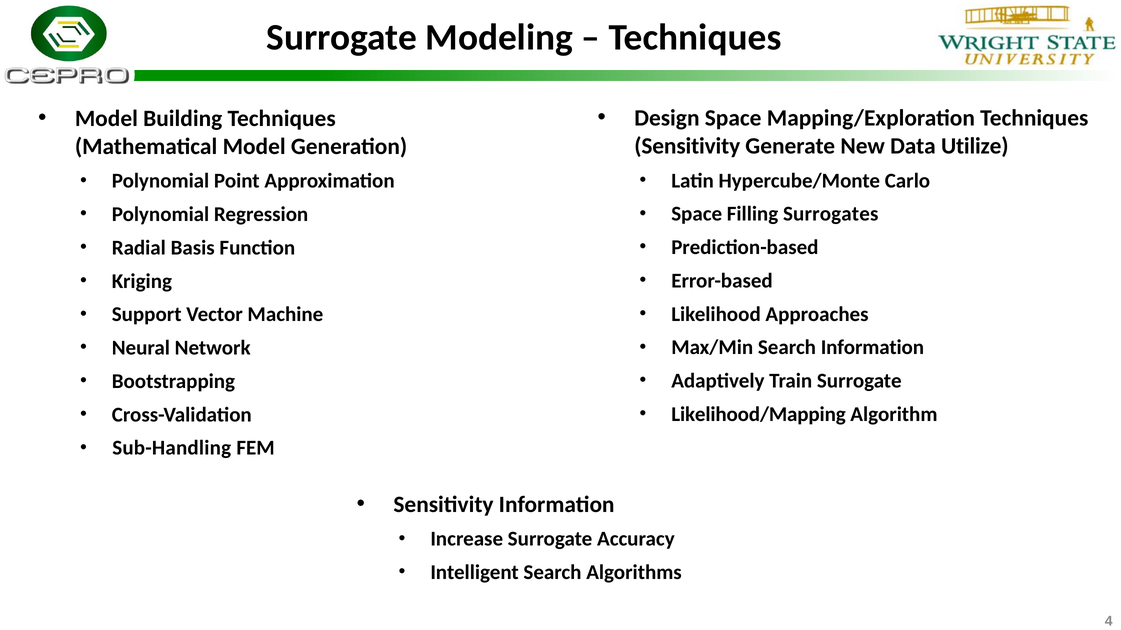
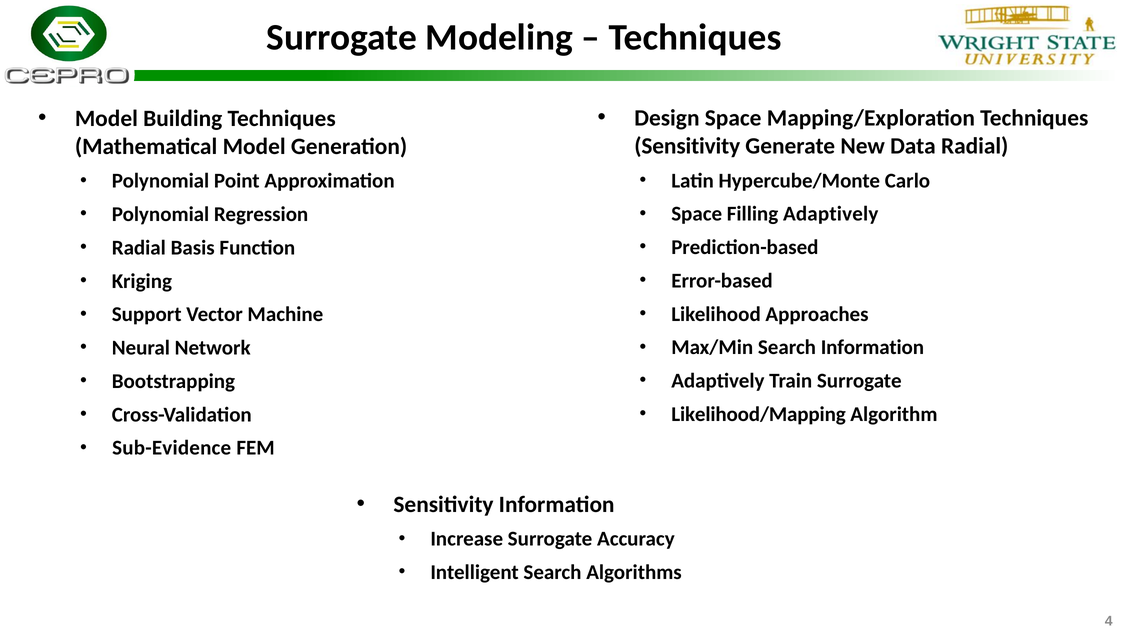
Data Utilize: Utilize -> Radial
Filling Surrogates: Surrogates -> Adaptively
Sub-Handling: Sub-Handling -> Sub-Evidence
